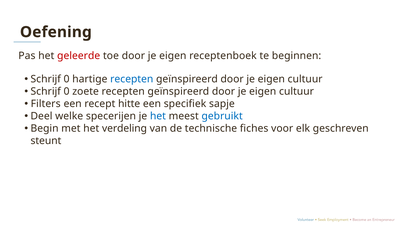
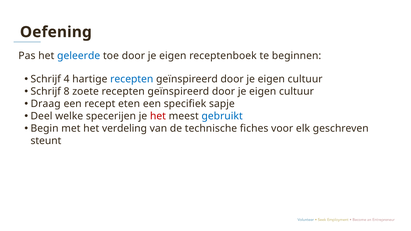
geleerde colour: red -> blue
0 at (67, 79): 0 -> 4
0 at (67, 92): 0 -> 8
Filters: Filters -> Draag
hitte: hitte -> eten
het at (158, 116) colour: blue -> red
